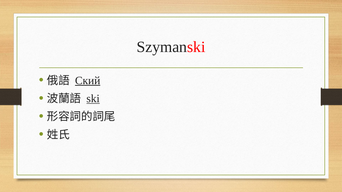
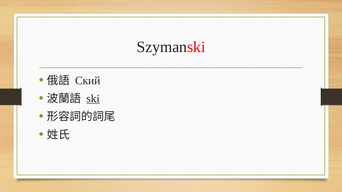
Ский underline: present -> none
